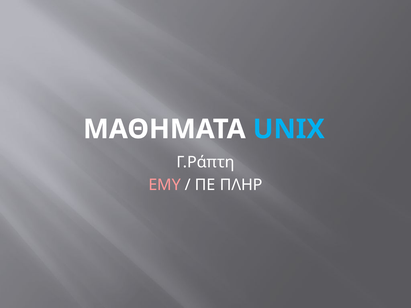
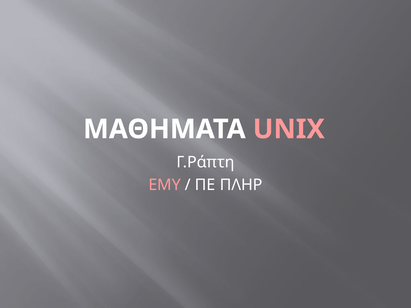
UNIX colour: light blue -> pink
